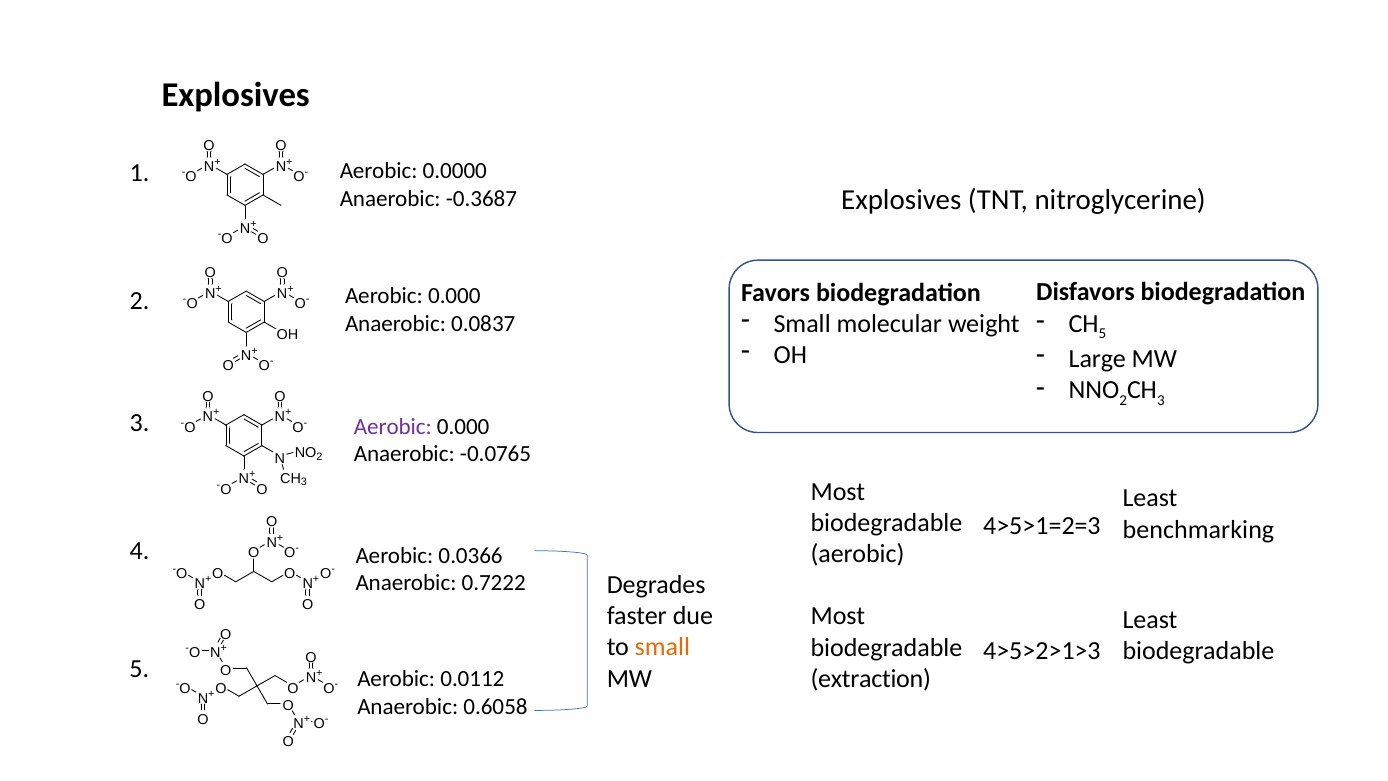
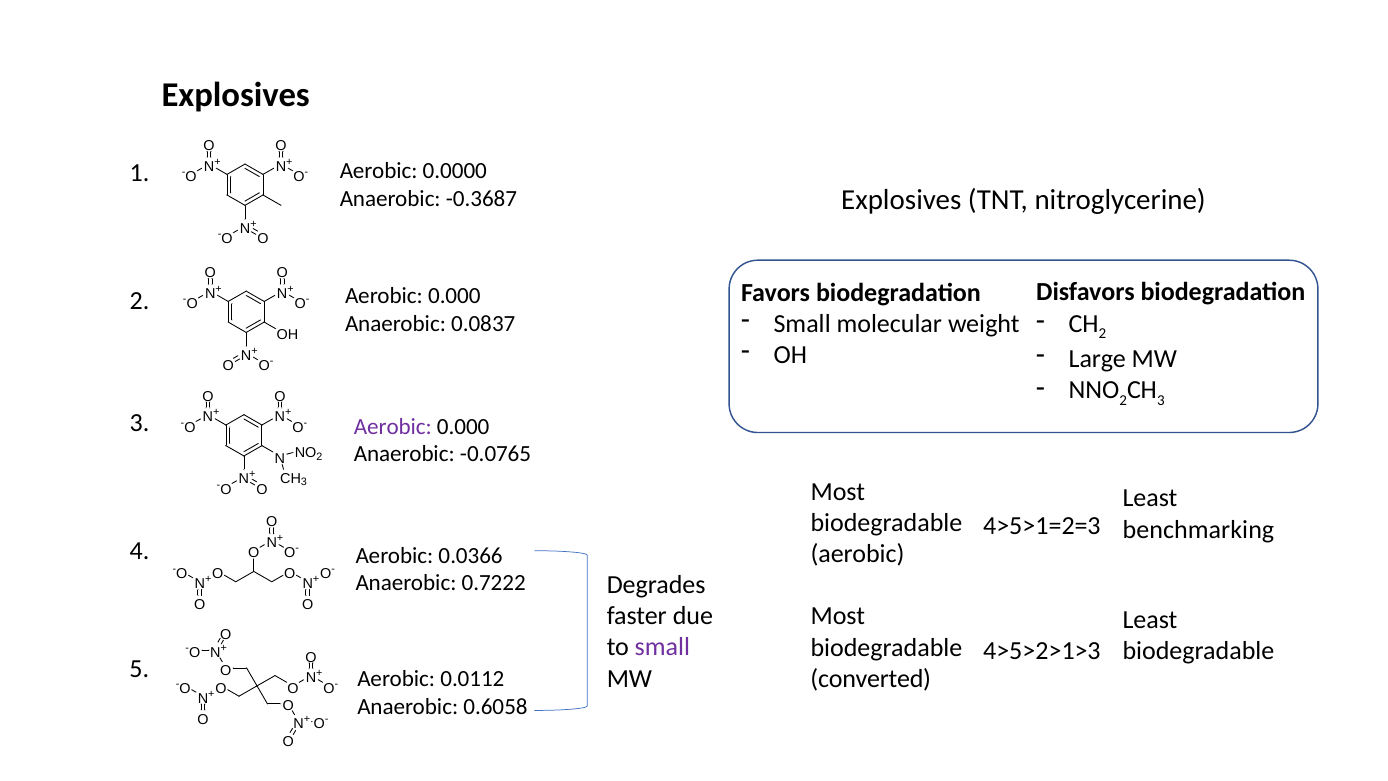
5 at (1103, 334): 5 -> 2
small at (662, 647) colour: orange -> purple
extraction: extraction -> converted
